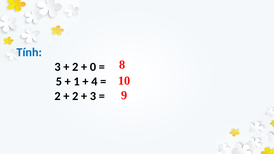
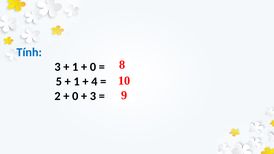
2 at (75, 67): 2 -> 1
2 at (75, 96): 2 -> 0
